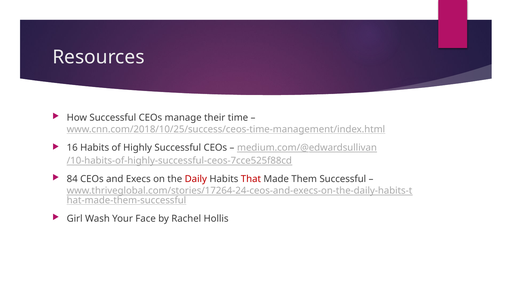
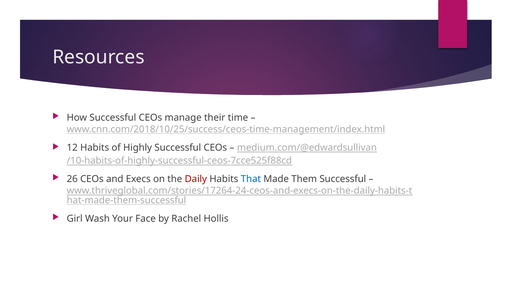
16: 16 -> 12
84: 84 -> 26
That colour: red -> blue
